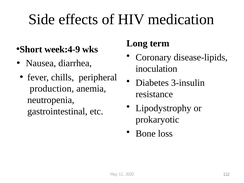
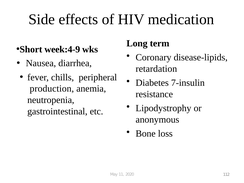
inoculation: inoculation -> retardation
3-insulin: 3-insulin -> 7-insulin
prokaryotic: prokaryotic -> anonymous
